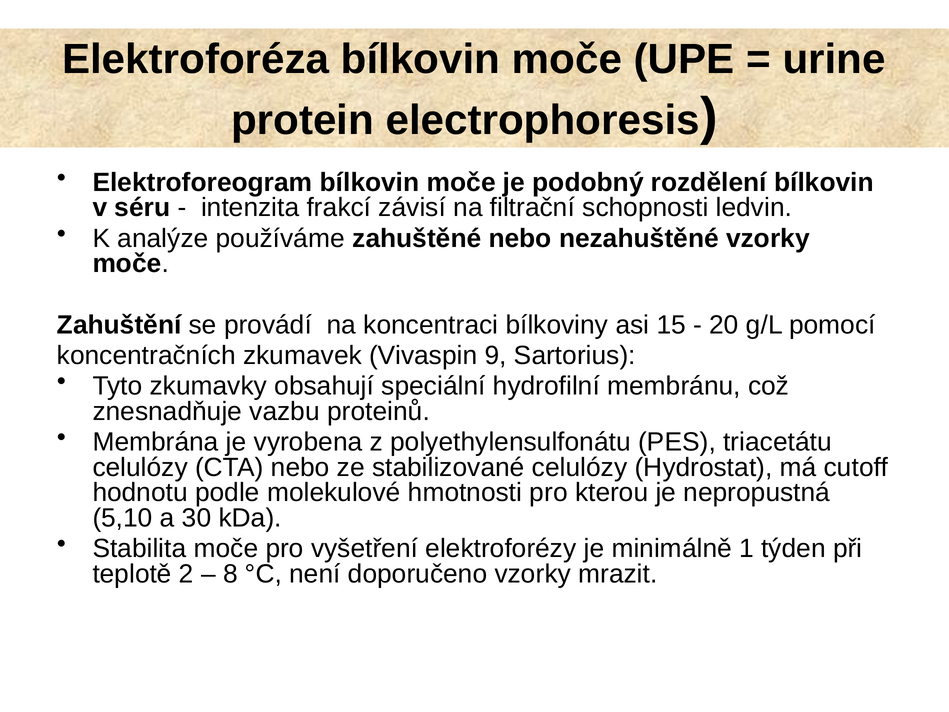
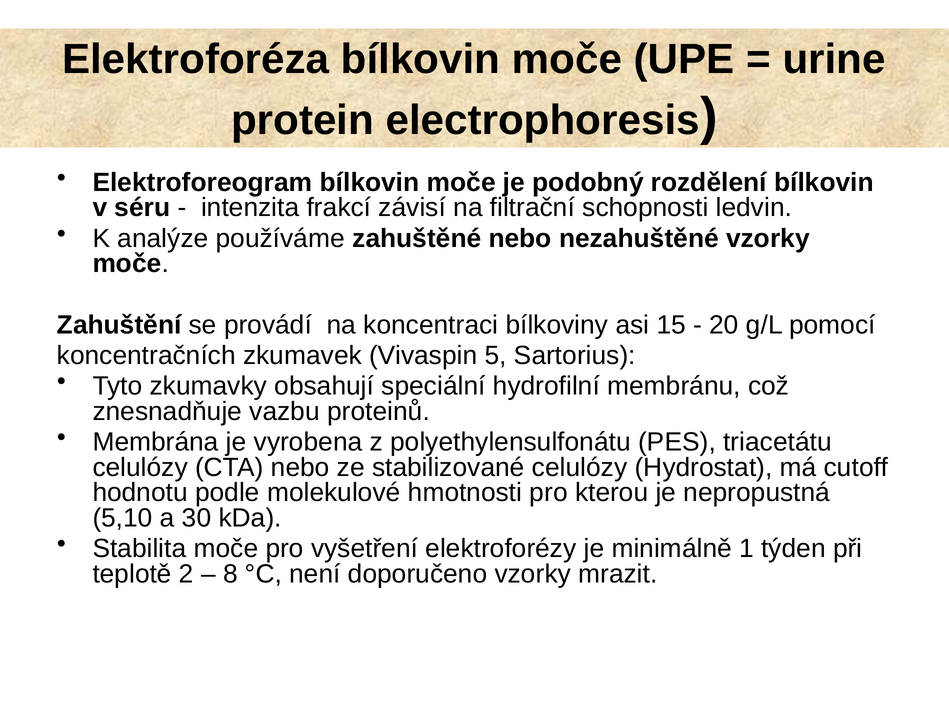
9: 9 -> 5
